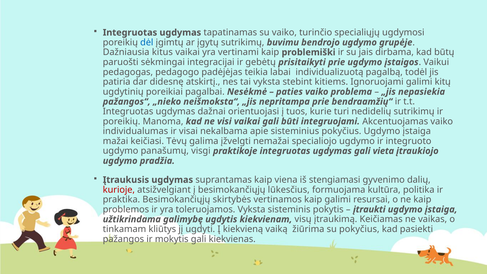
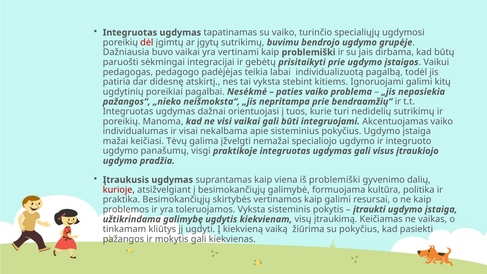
dėl colour: blue -> red
kitus: kitus -> buvo
vieta: vieta -> visus
iš stengiamasi: stengiamasi -> problemiški
lūkesčius: lūkesčius -> galimybė
